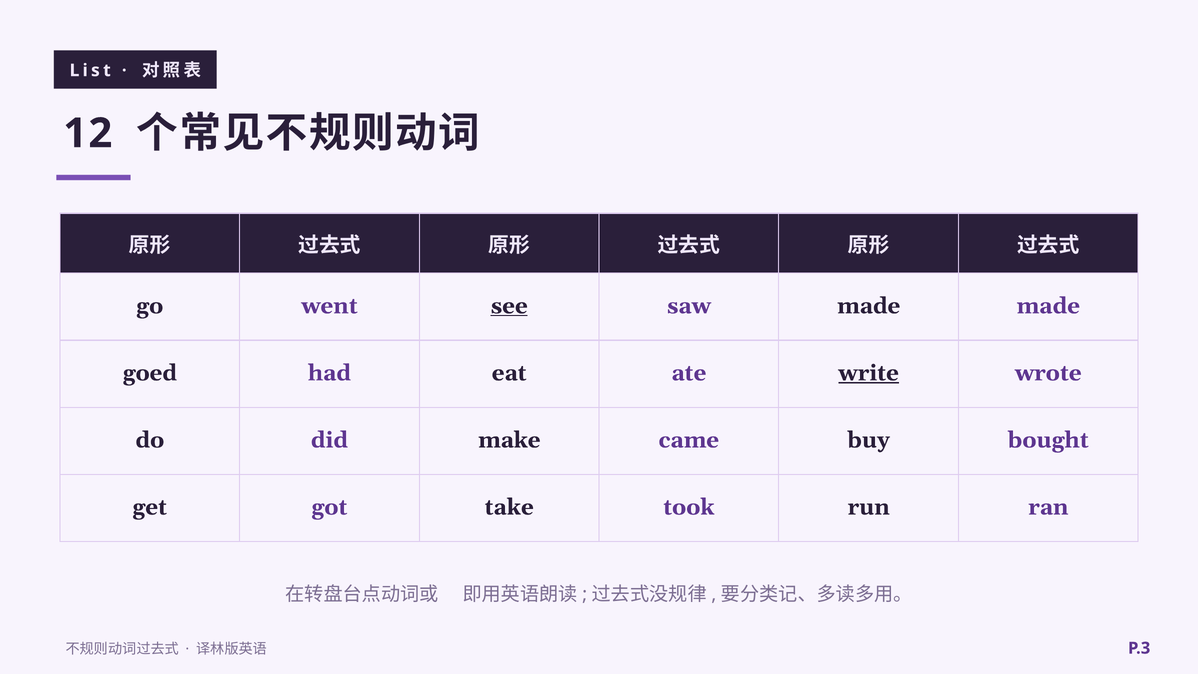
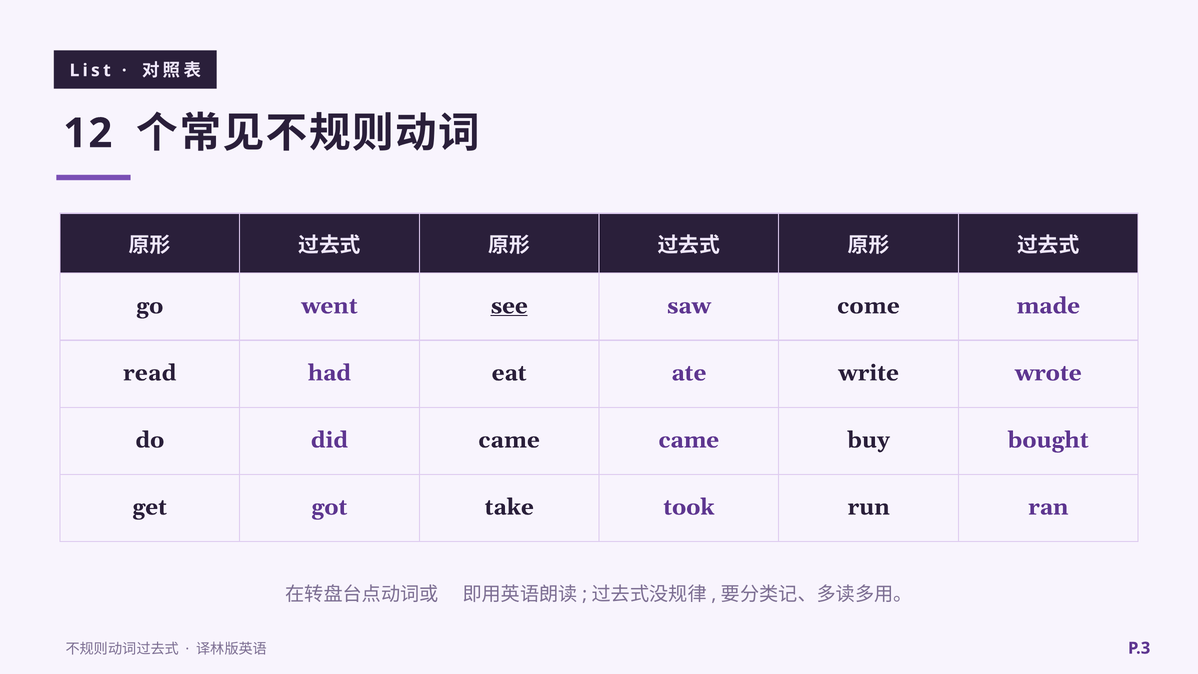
saw made: made -> come
goed: goed -> read
write underline: present -> none
did make: make -> came
